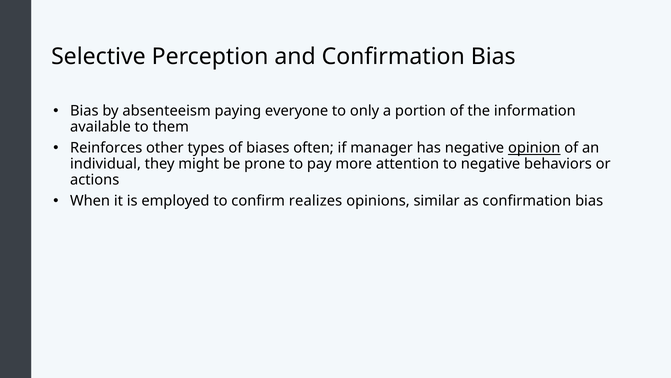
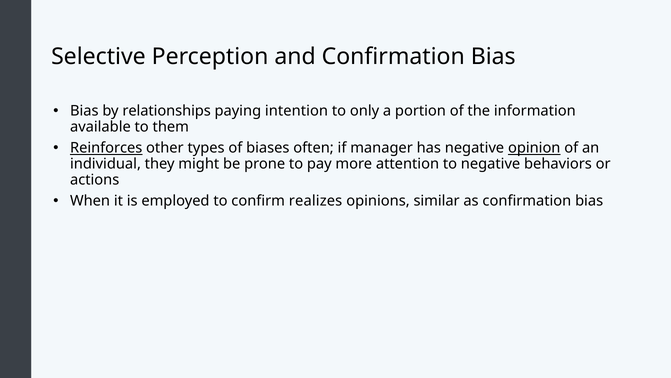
absenteeism: absenteeism -> relationships
everyone: everyone -> intention
Reinforces underline: none -> present
